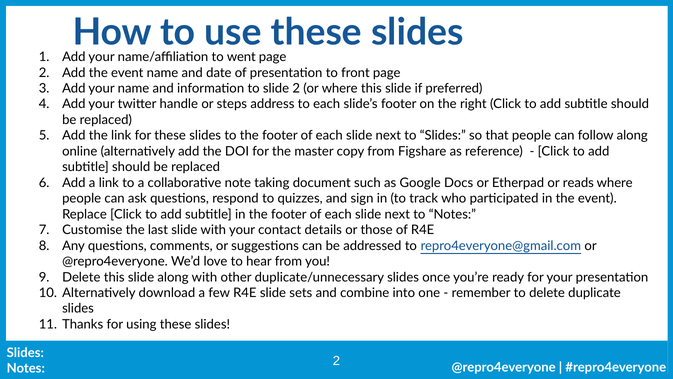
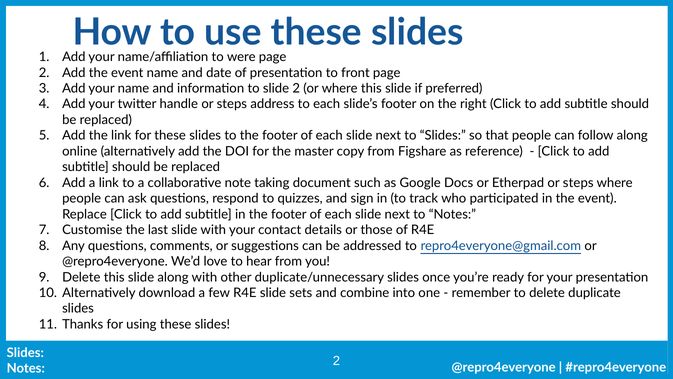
went: went -> were
Etherpad or reads: reads -> steps
